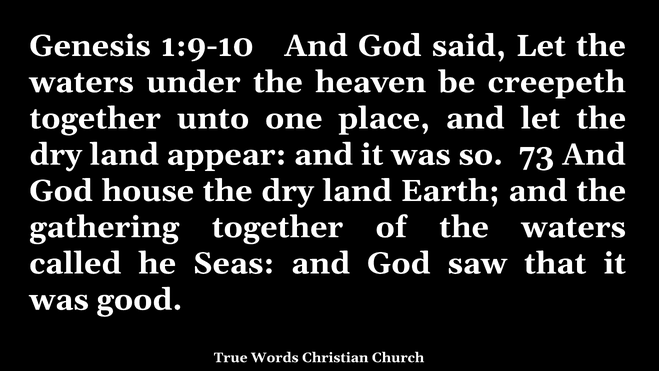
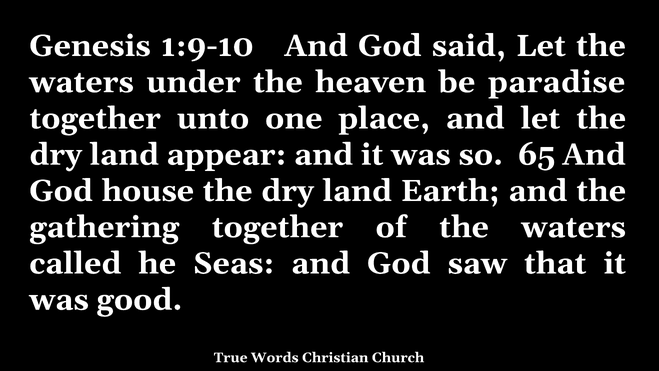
creepeth: creepeth -> paradise
73: 73 -> 65
